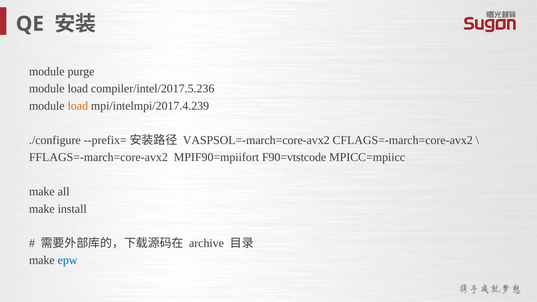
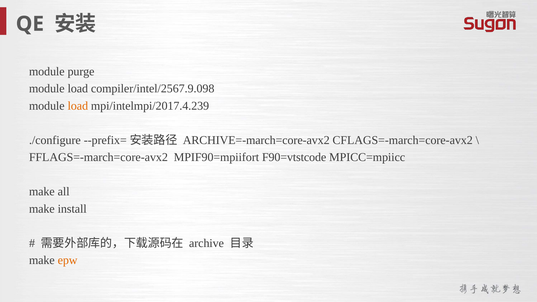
compiler/intel/2017.5.236: compiler/intel/2017.5.236 -> compiler/intel/2567.9.098
VASPSOL=-march=core-avx2: VASPSOL=-march=core-avx2 -> ARCHIVE=-march=core-avx2
epw colour: blue -> orange
